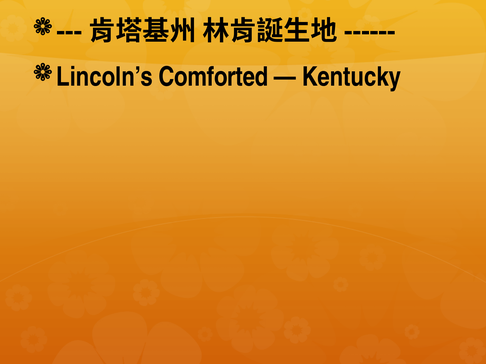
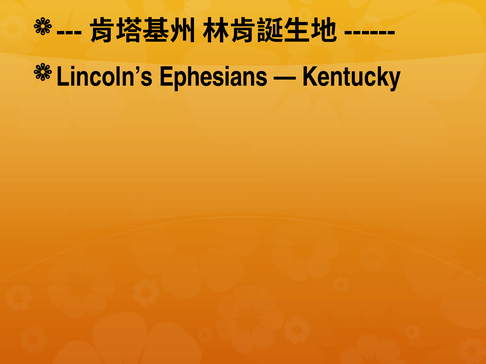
Comforted: Comforted -> Ephesians
